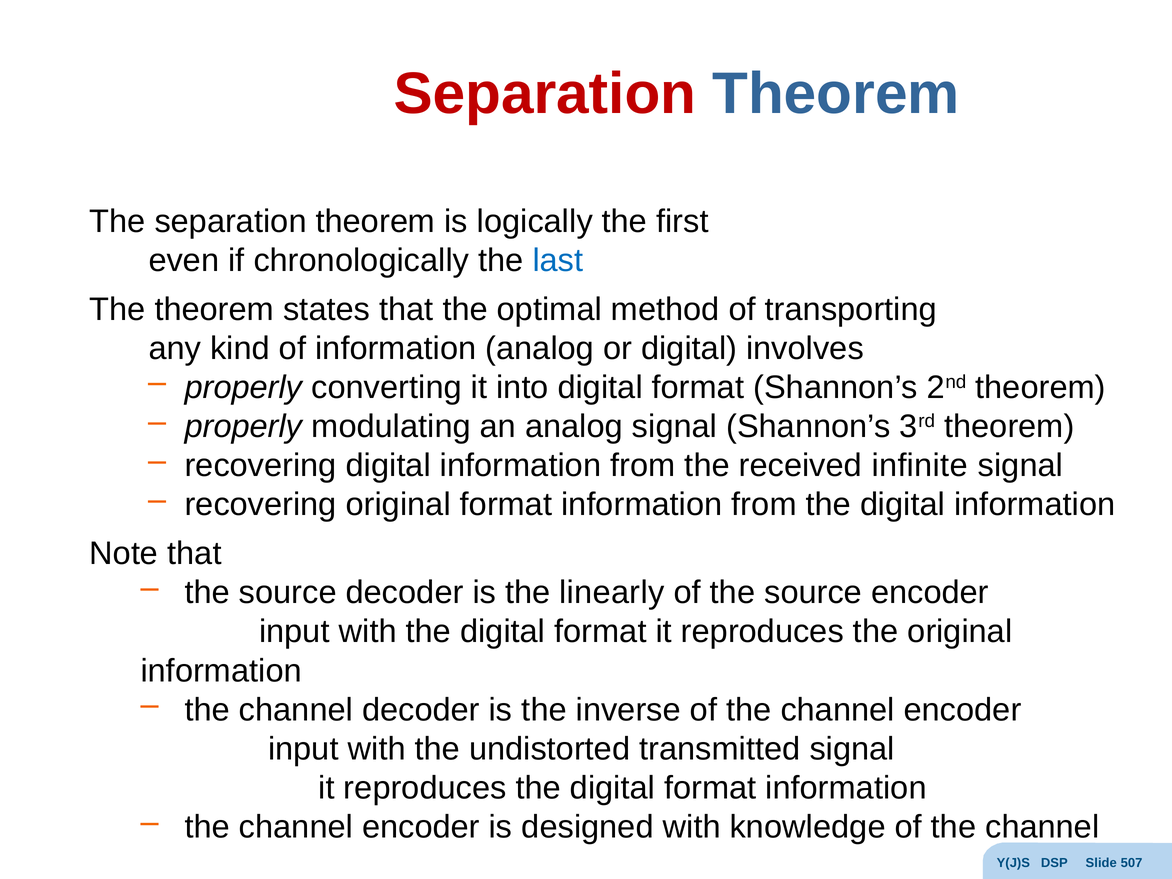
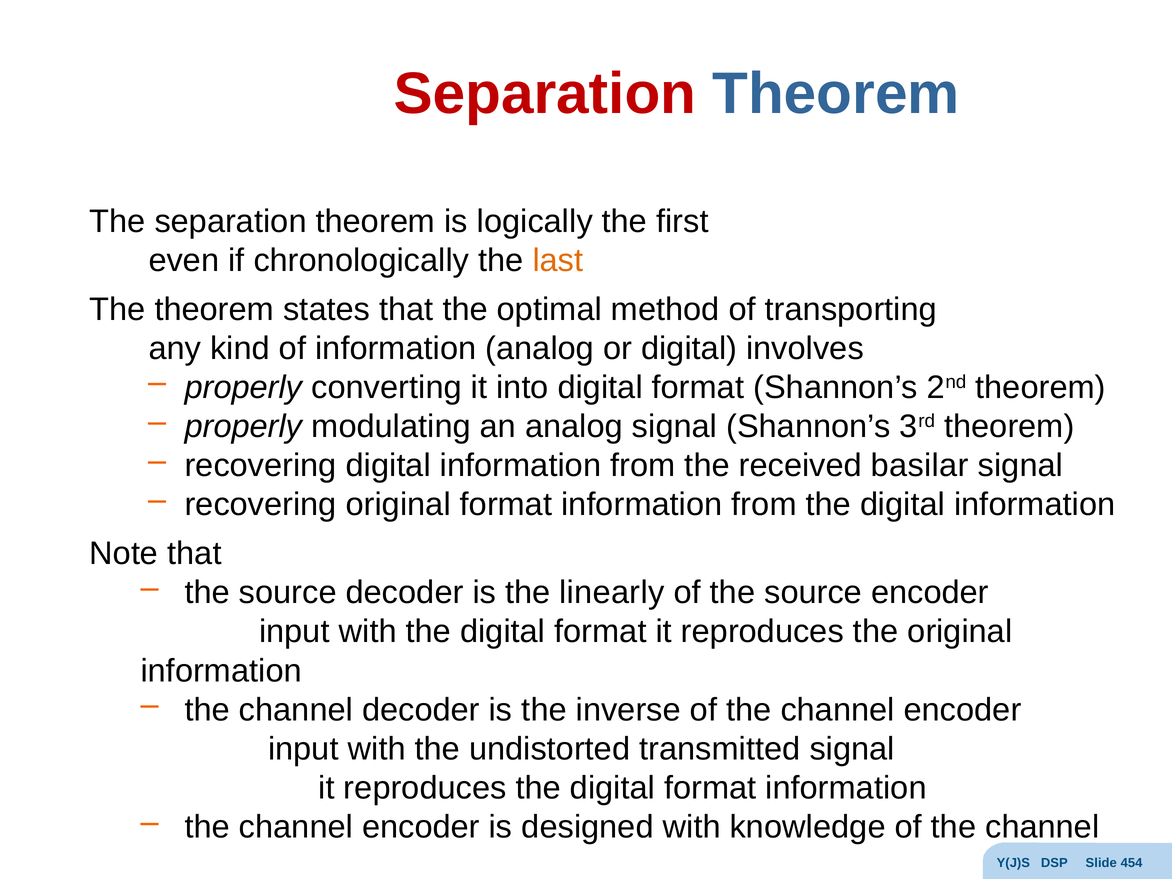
last colour: blue -> orange
infinite: infinite -> basilar
507: 507 -> 454
